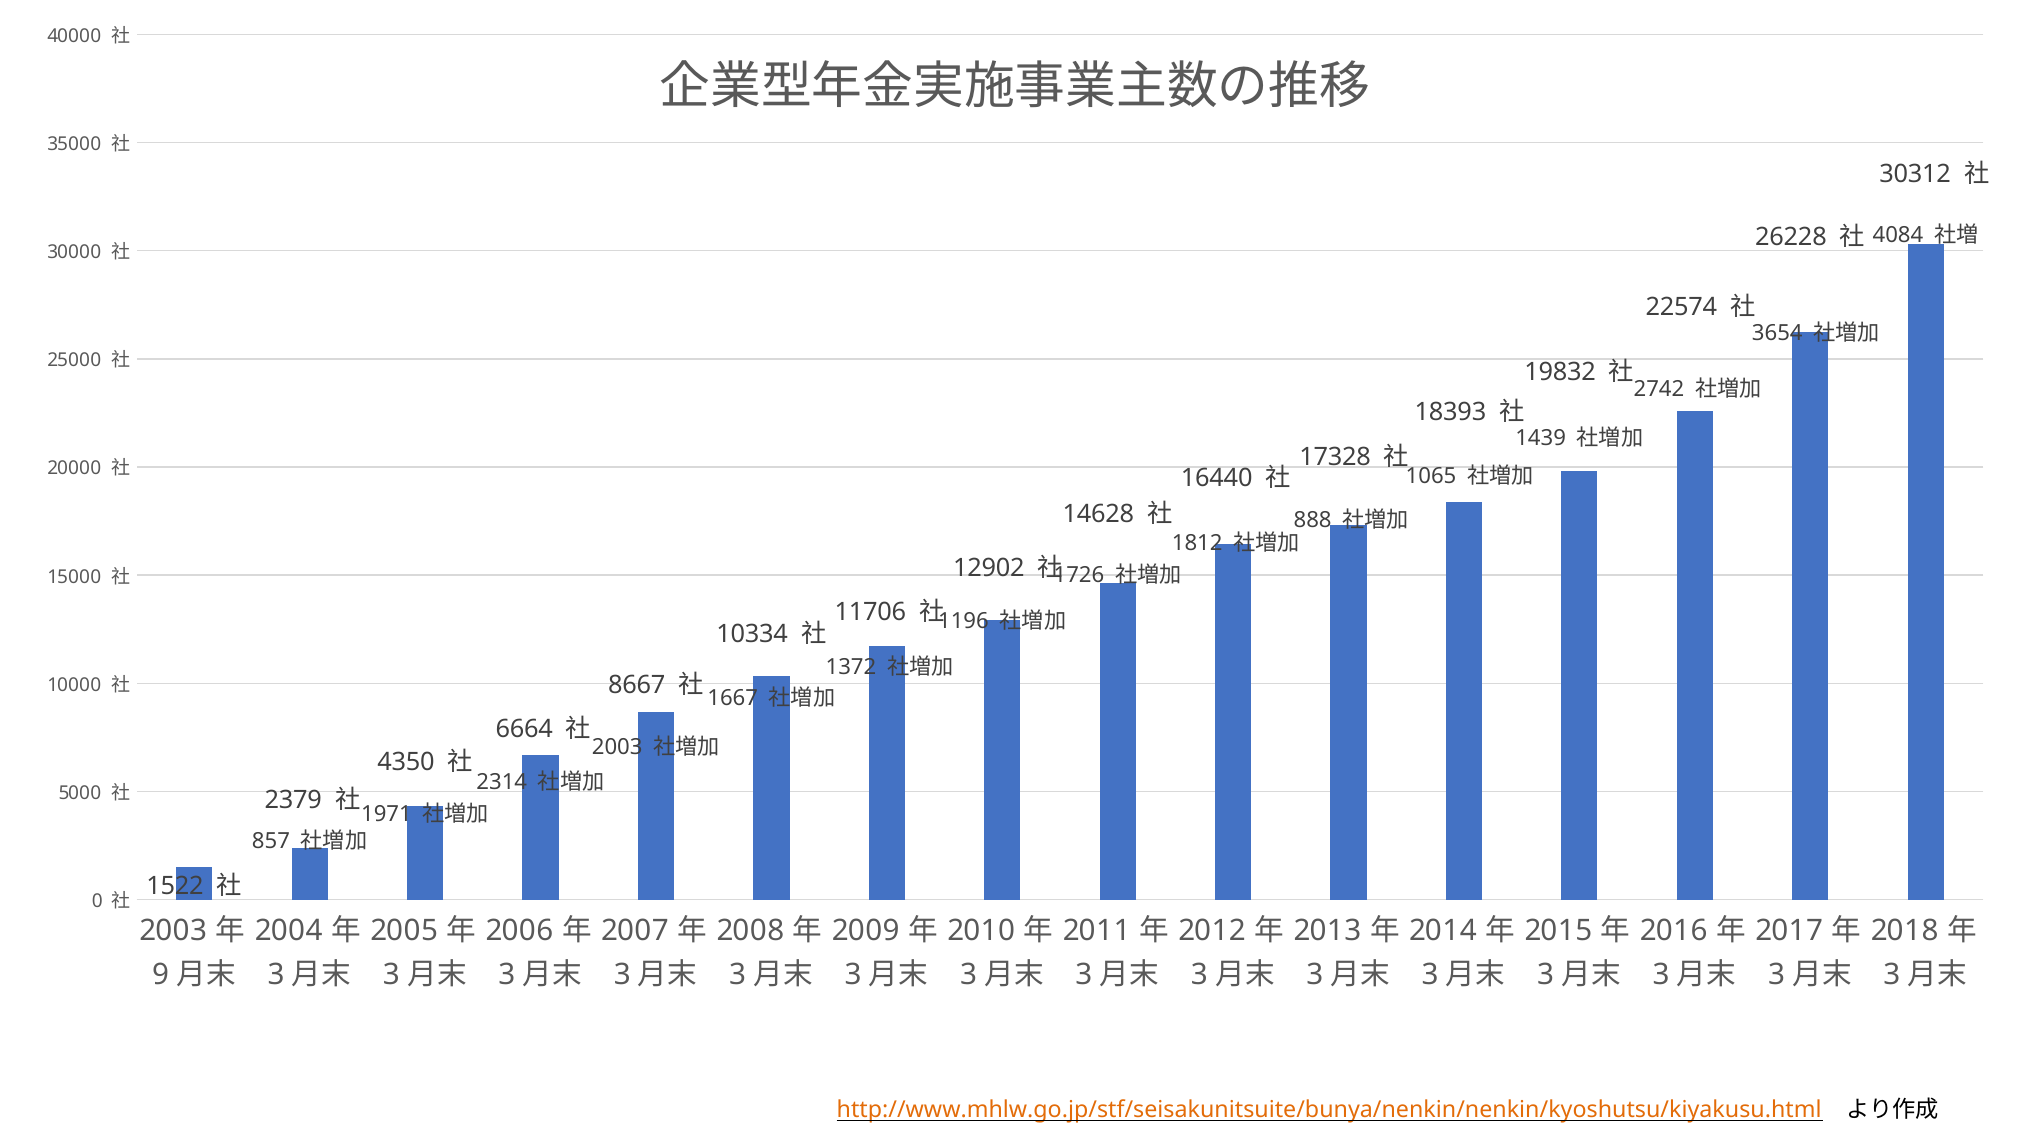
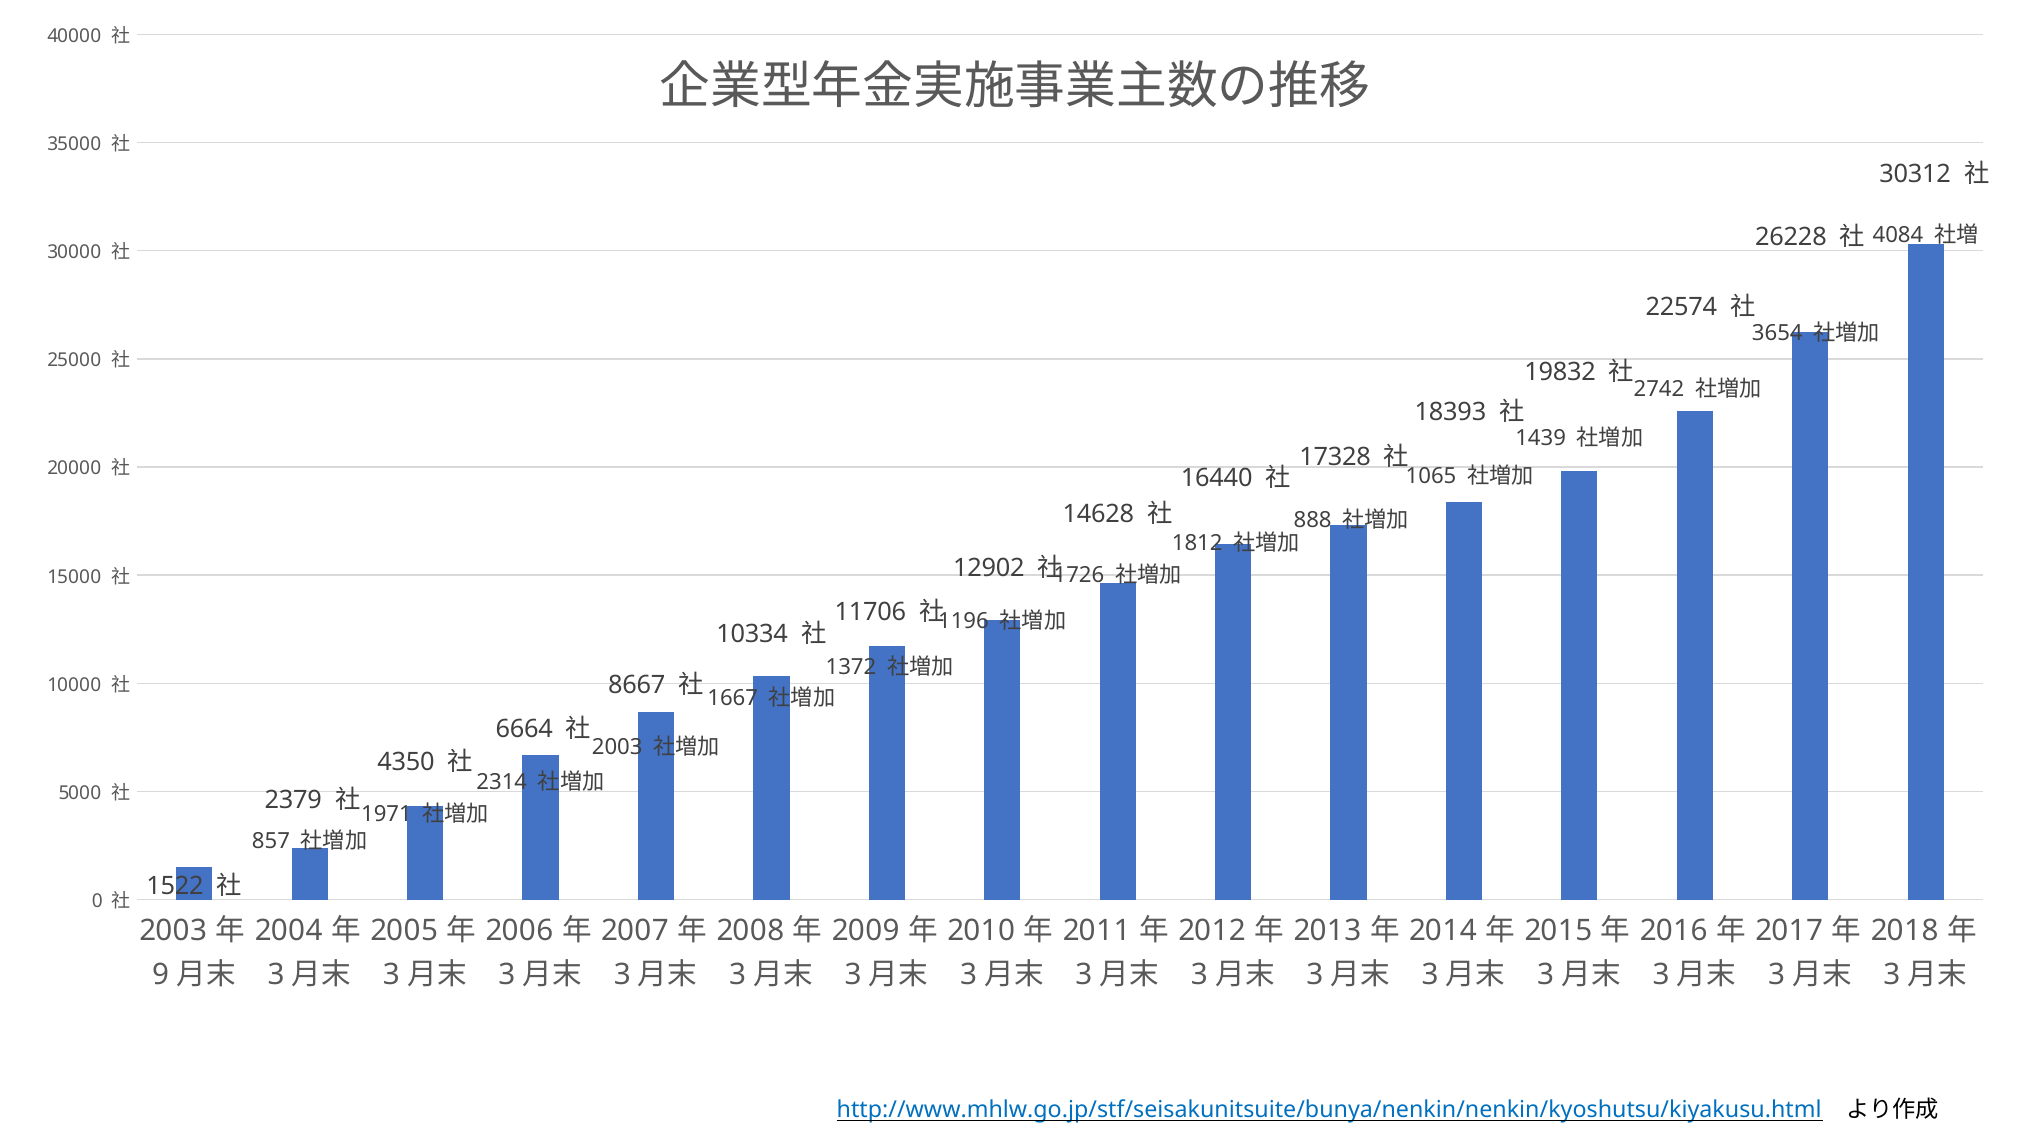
http://www.mhlw.go.jp/stf/seisakunitsuite/bunya/nenkin/nenkin/kyoshutsu/kiyakusu.html colour: orange -> blue
